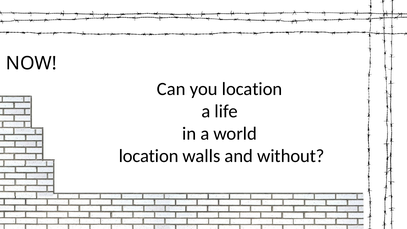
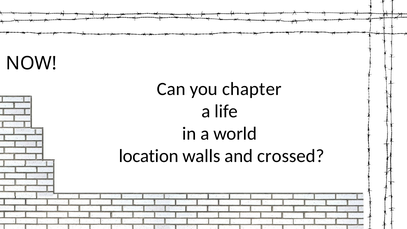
you location: location -> chapter
without: without -> crossed
